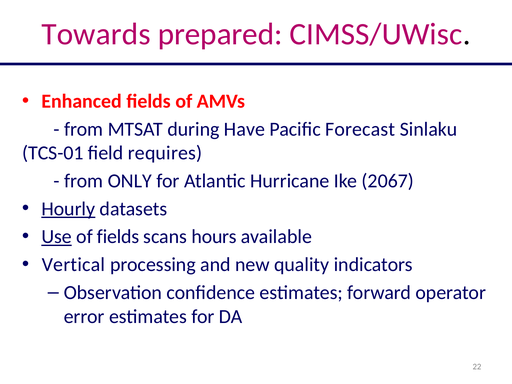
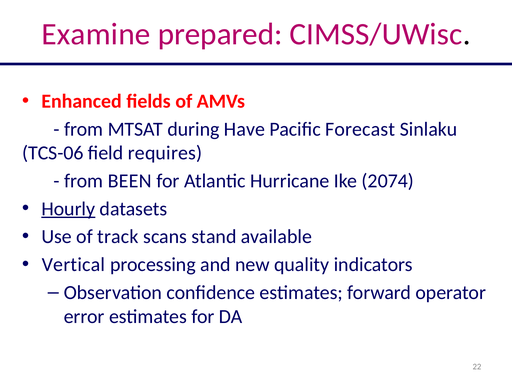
Towards: Towards -> Examine
TCS-01: TCS-01 -> TCS-06
ONLY: ONLY -> BEEN
2067: 2067 -> 2074
Use underline: present -> none
of fields: fields -> track
hours: hours -> stand
